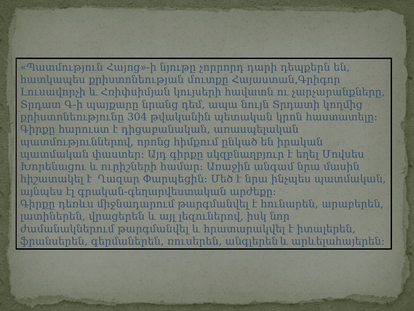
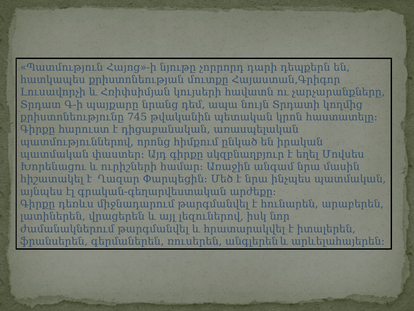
304: 304 -> 745
